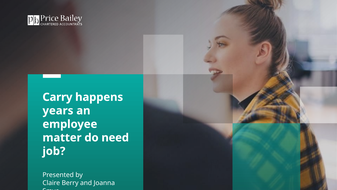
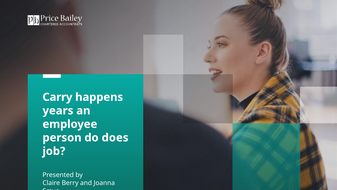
matter: matter -> person
need: need -> does
